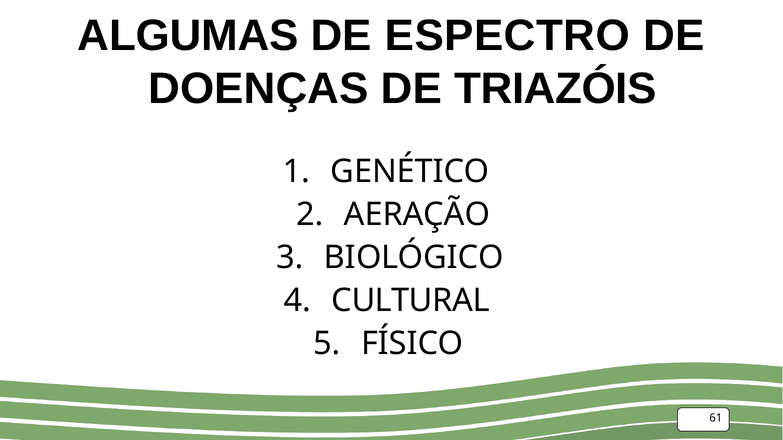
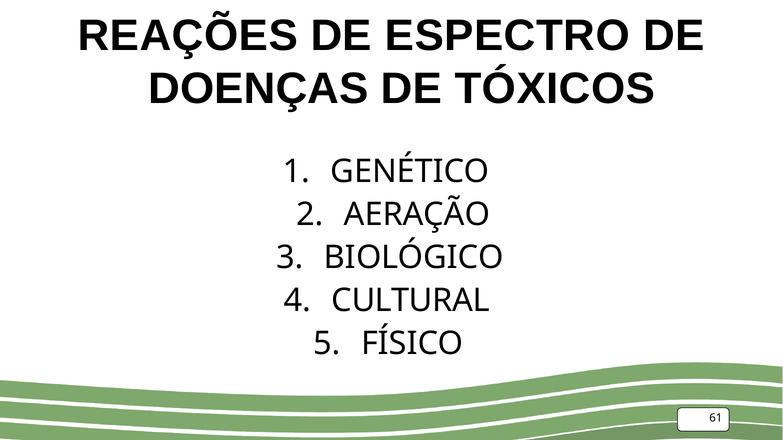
ALGUMAS: ALGUMAS -> REAÇÕES
TRIAZÓIS: TRIAZÓIS -> TÓXICOS
